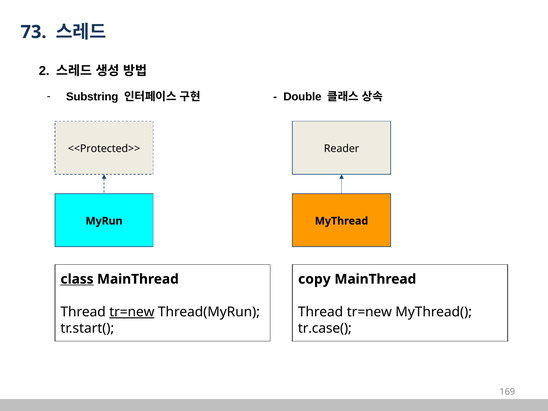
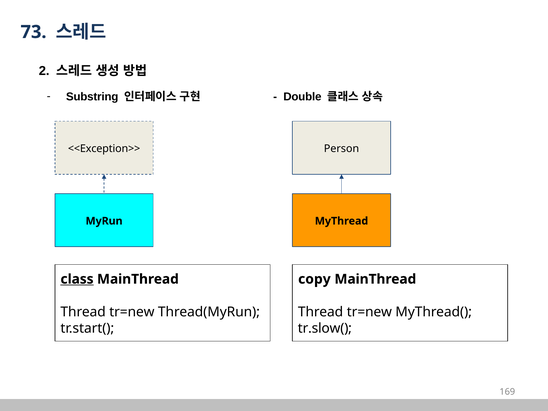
<<Protected>>: <<Protected>> -> <<Exception>>
Reader: Reader -> Person
tr=new at (132, 312) underline: present -> none
tr.case(: tr.case( -> tr.slow(
